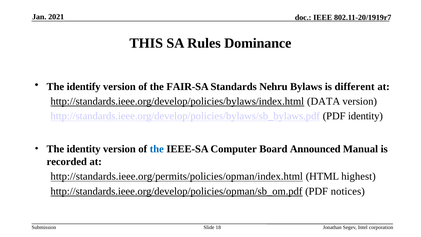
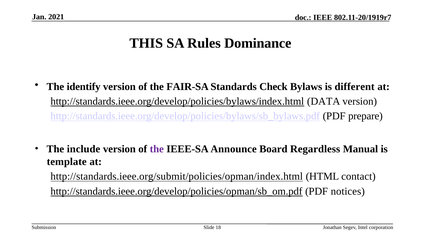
Nehru: Nehru -> Check
PDF identity: identity -> prepare
The identity: identity -> include
the at (157, 149) colour: blue -> purple
Computer: Computer -> Announce
Announced: Announced -> Regardless
recorded: recorded -> template
http://standards.ieee.org/permits/policies/opman/index.html: http://standards.ieee.org/permits/policies/opman/index.html -> http://standards.ieee.org/submit/policies/opman/index.html
highest: highest -> contact
